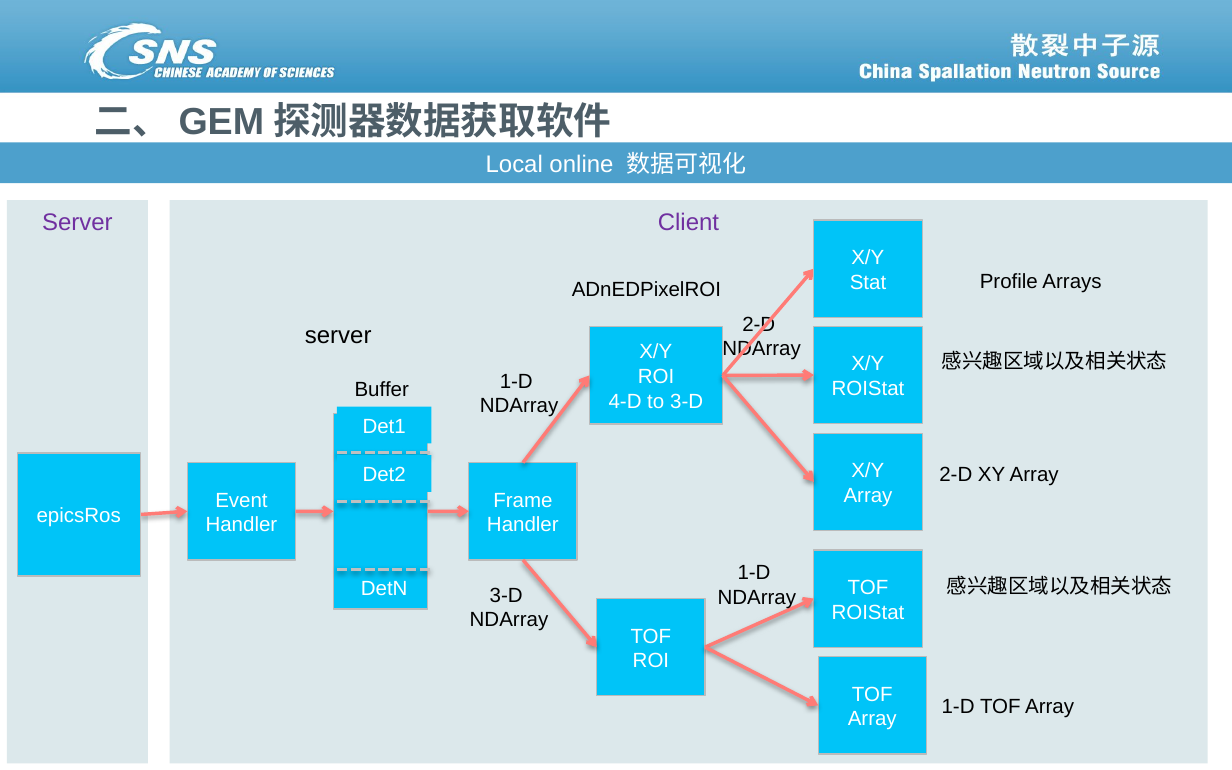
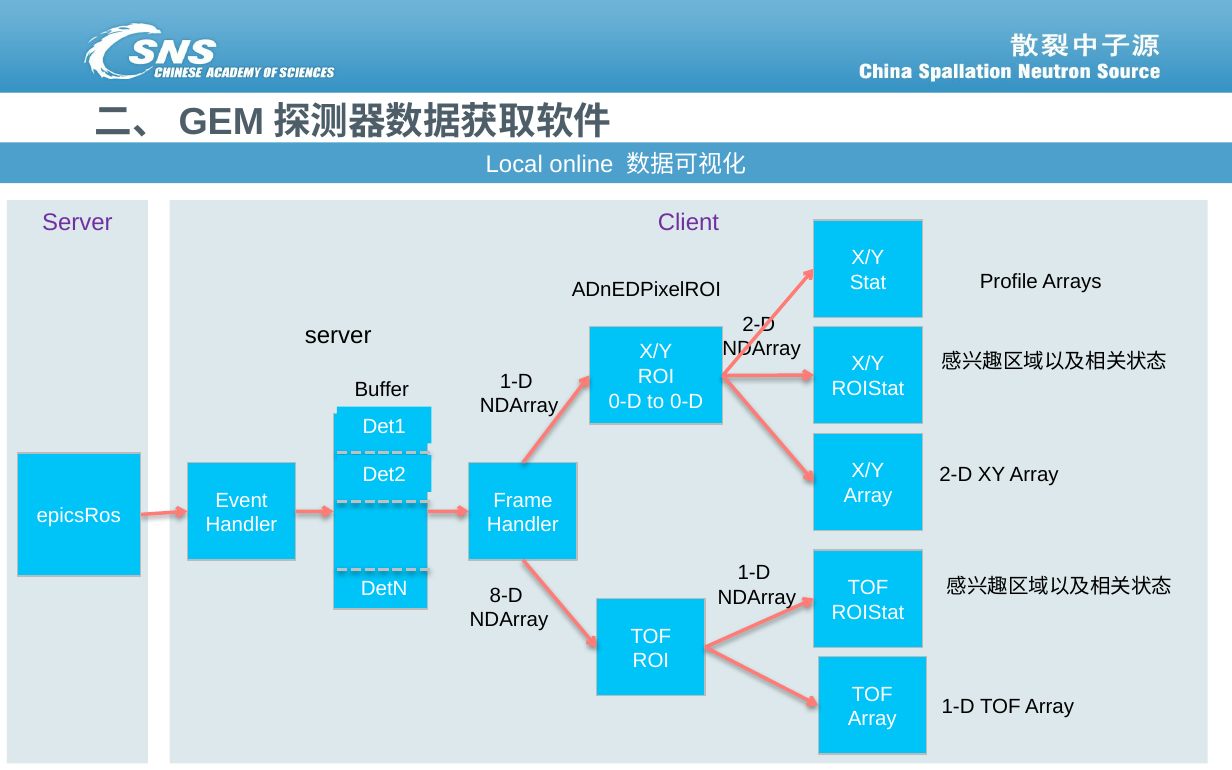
4-D at (625, 401): 4-D -> 0-D
to 3-D: 3-D -> 0-D
3-D at (506, 595): 3-D -> 8-D
